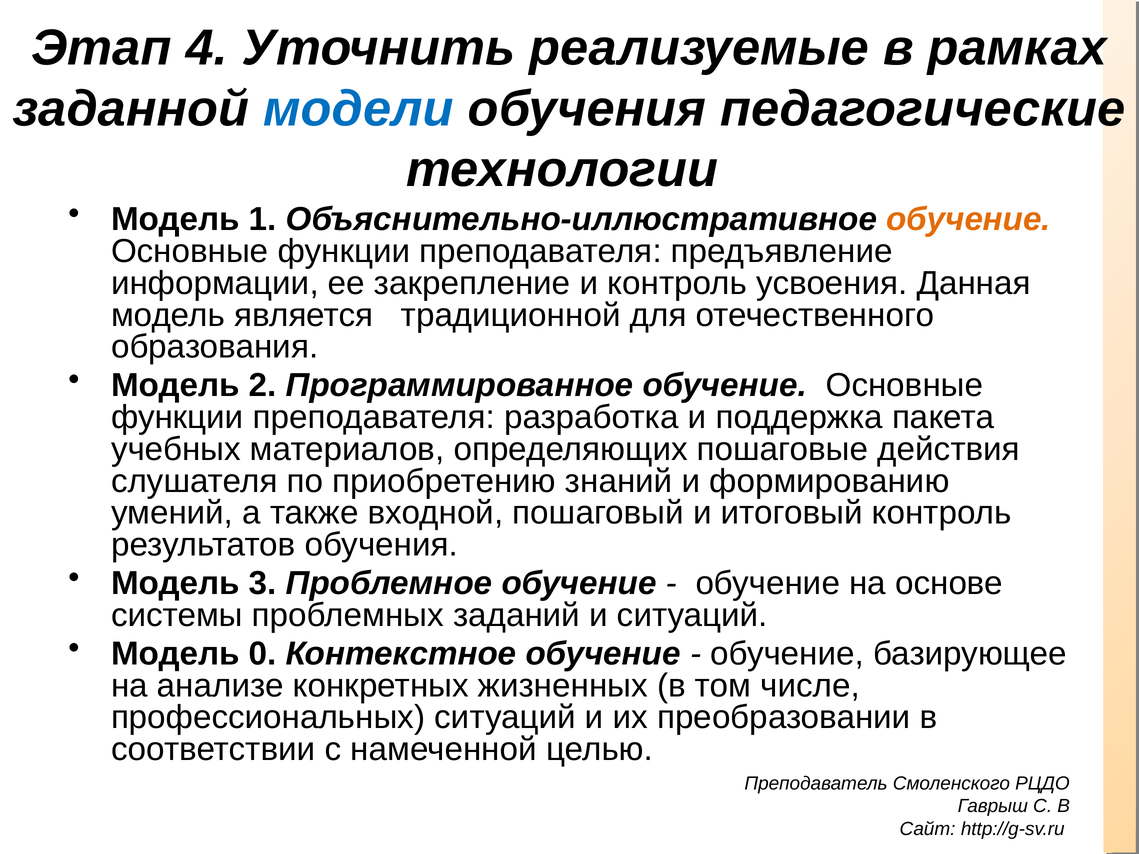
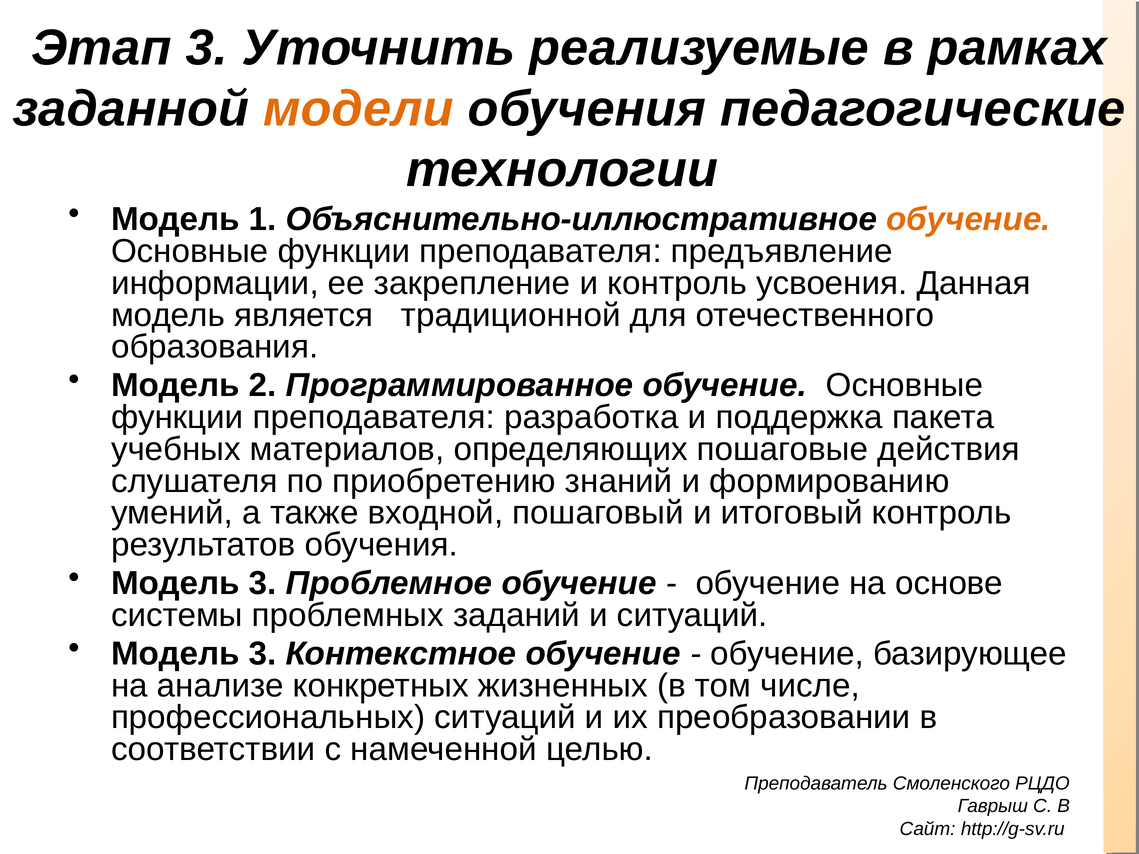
Этап 4: 4 -> 3
модели colour: blue -> orange
0 at (263, 654): 0 -> 3
